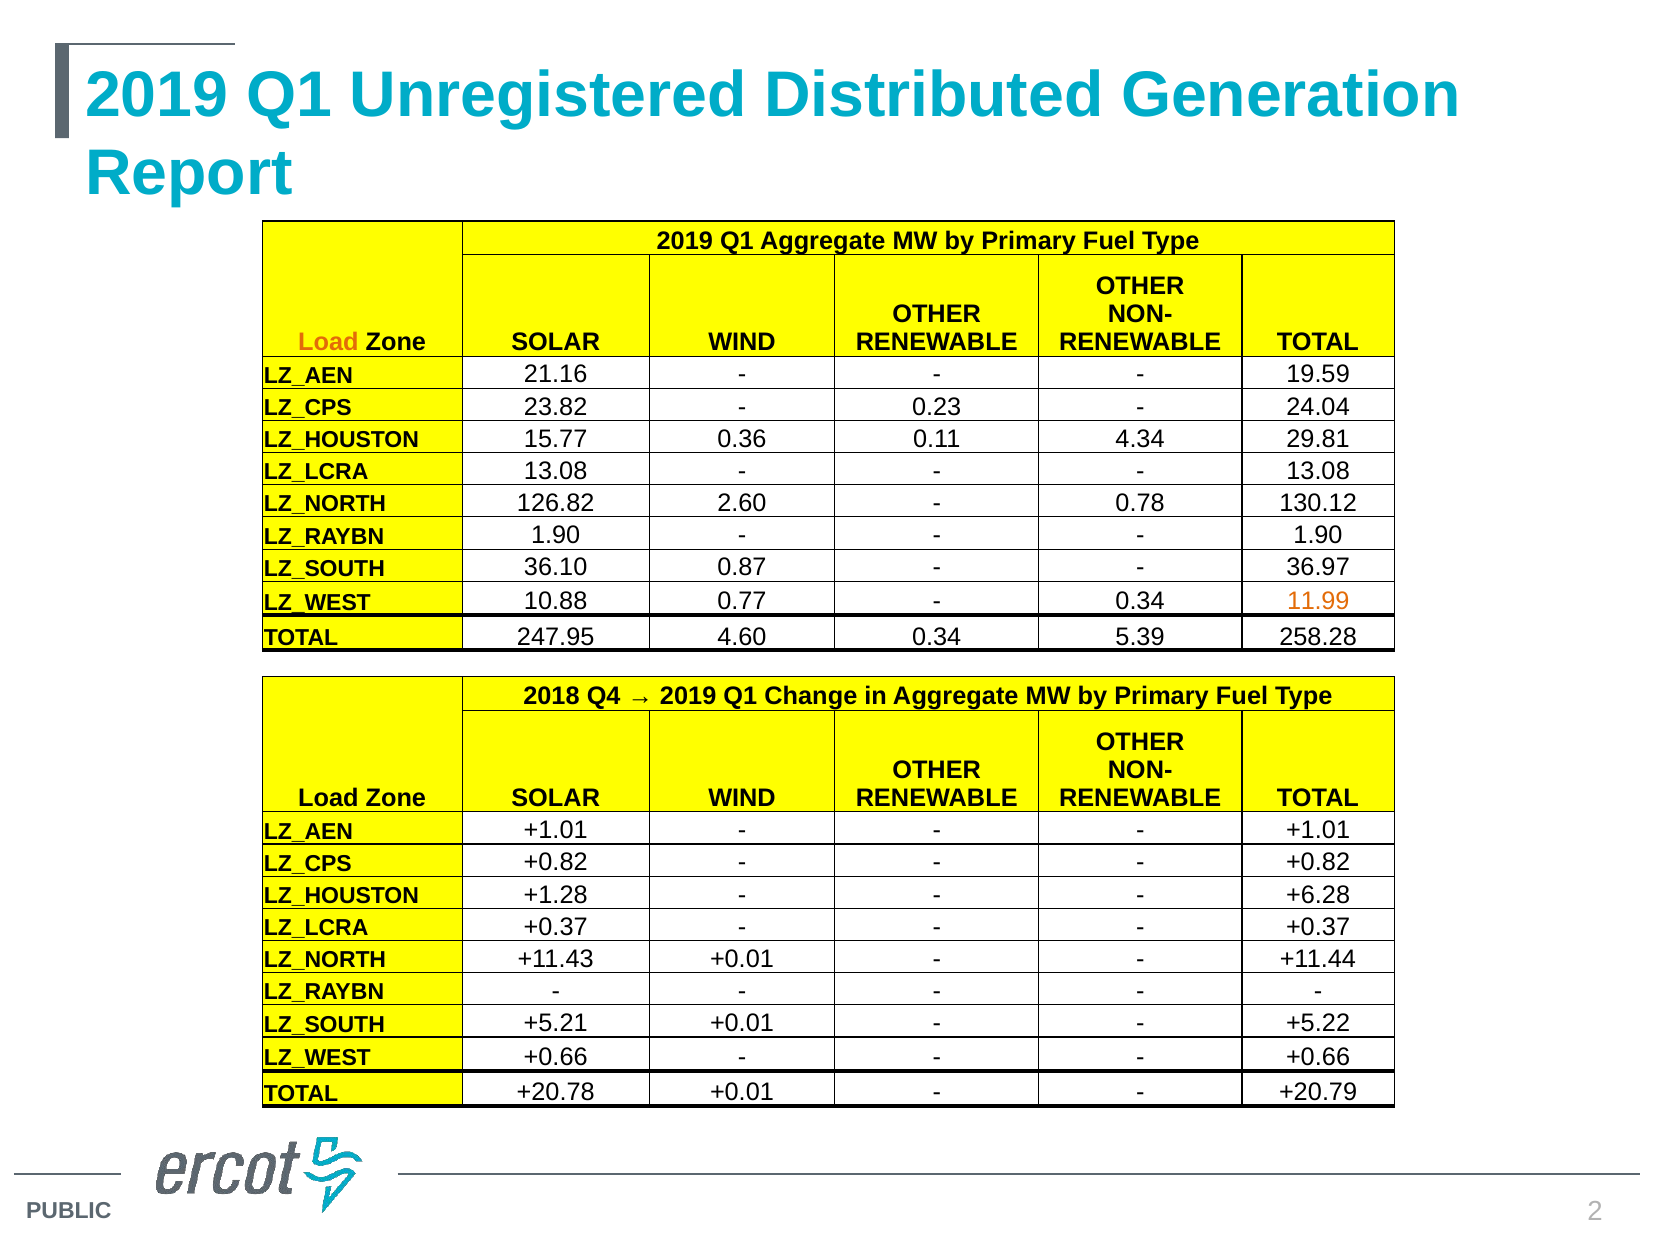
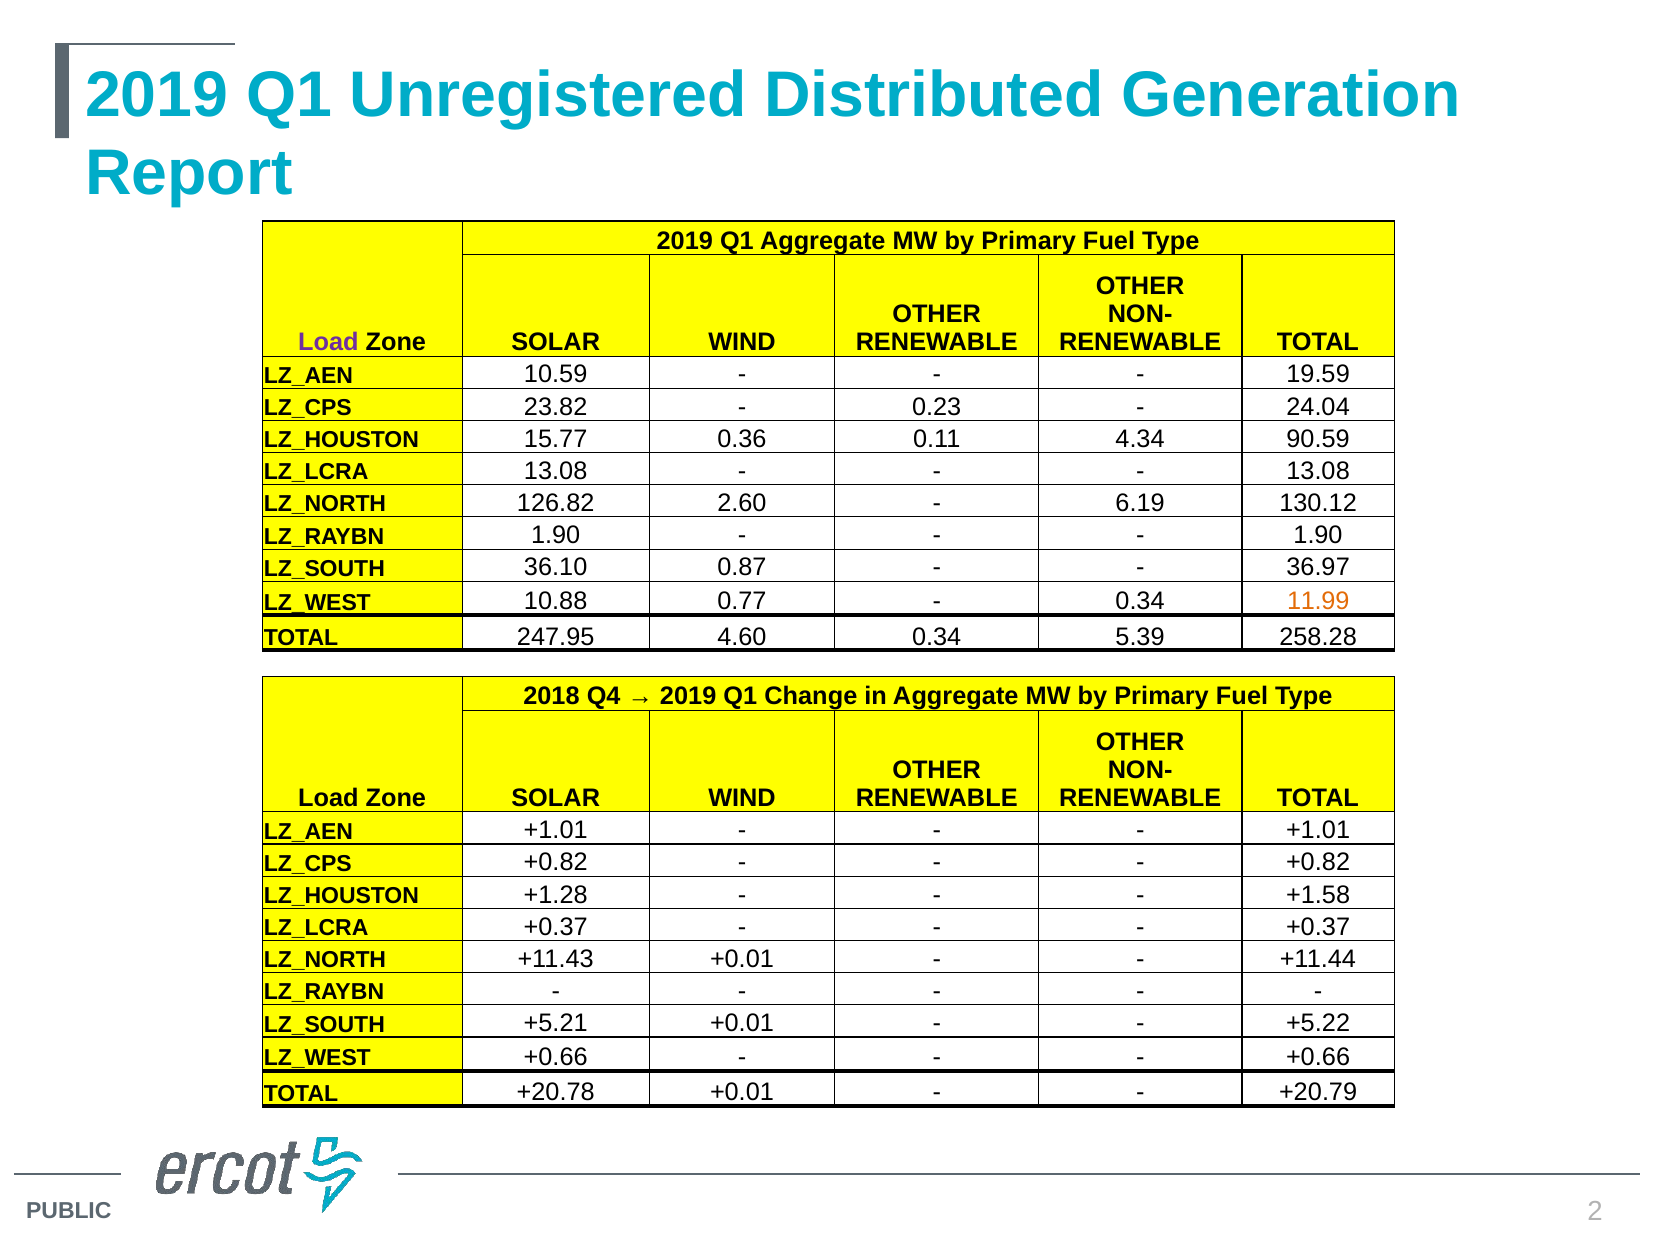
Load at (328, 342) colour: orange -> purple
21.16: 21.16 -> 10.59
29.81: 29.81 -> 90.59
0.78: 0.78 -> 6.19
+6.28: +6.28 -> +1.58
